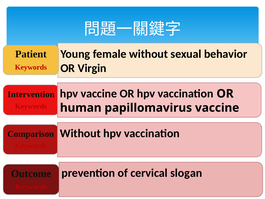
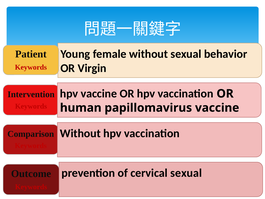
cervical slogan: slogan -> sexual
